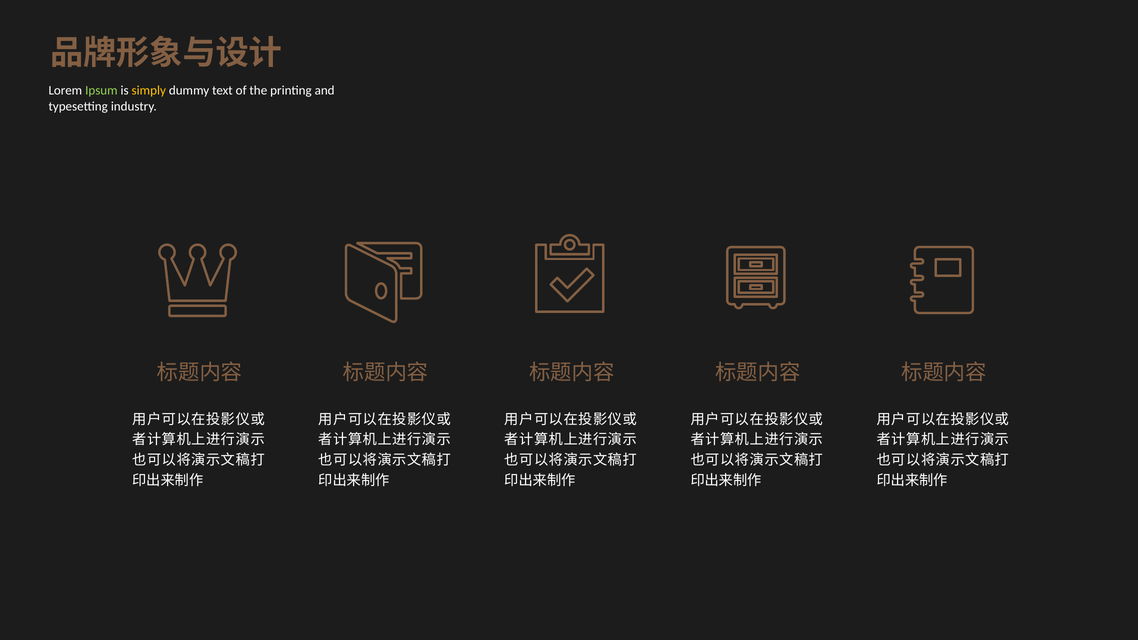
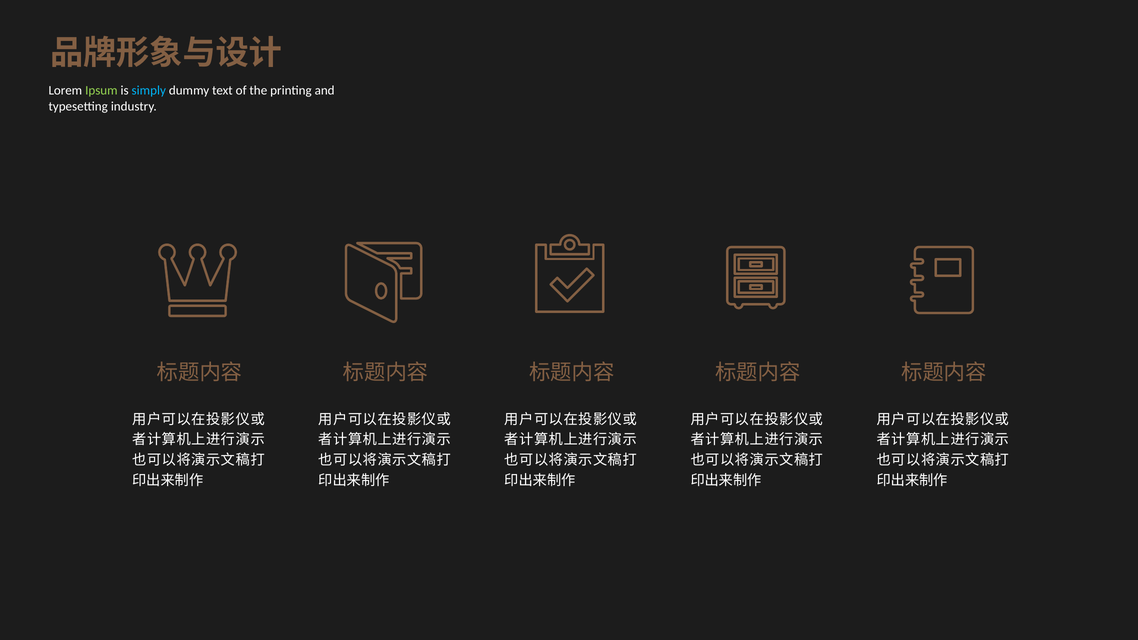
simply colour: yellow -> light blue
